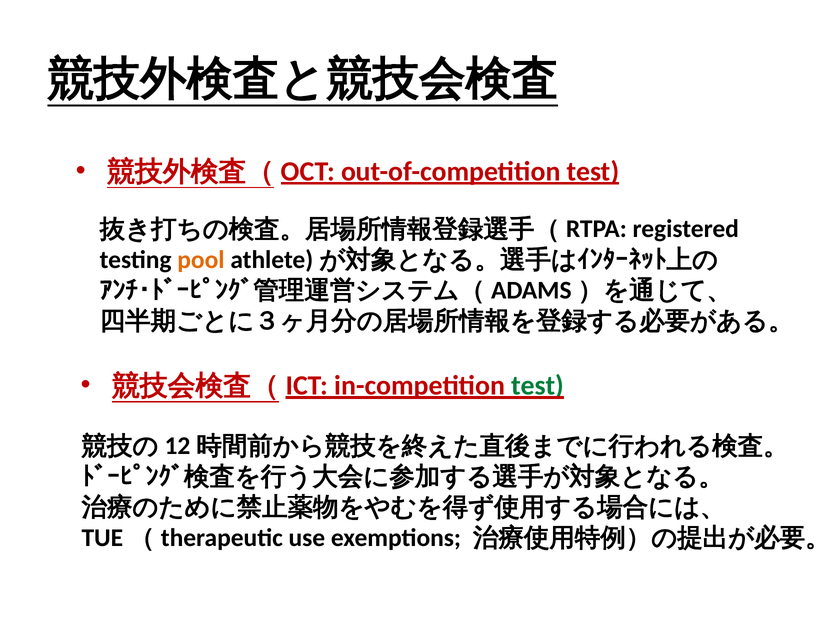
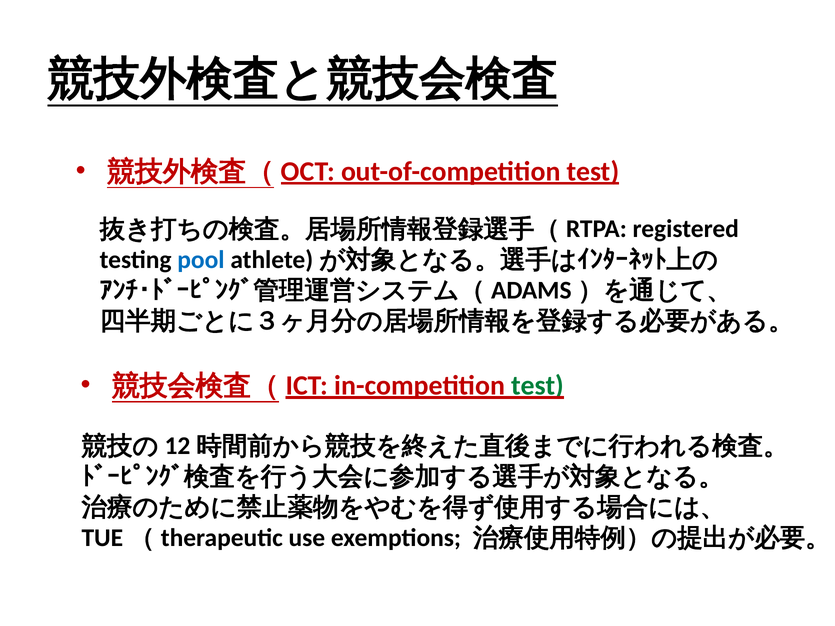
pool colour: orange -> blue
